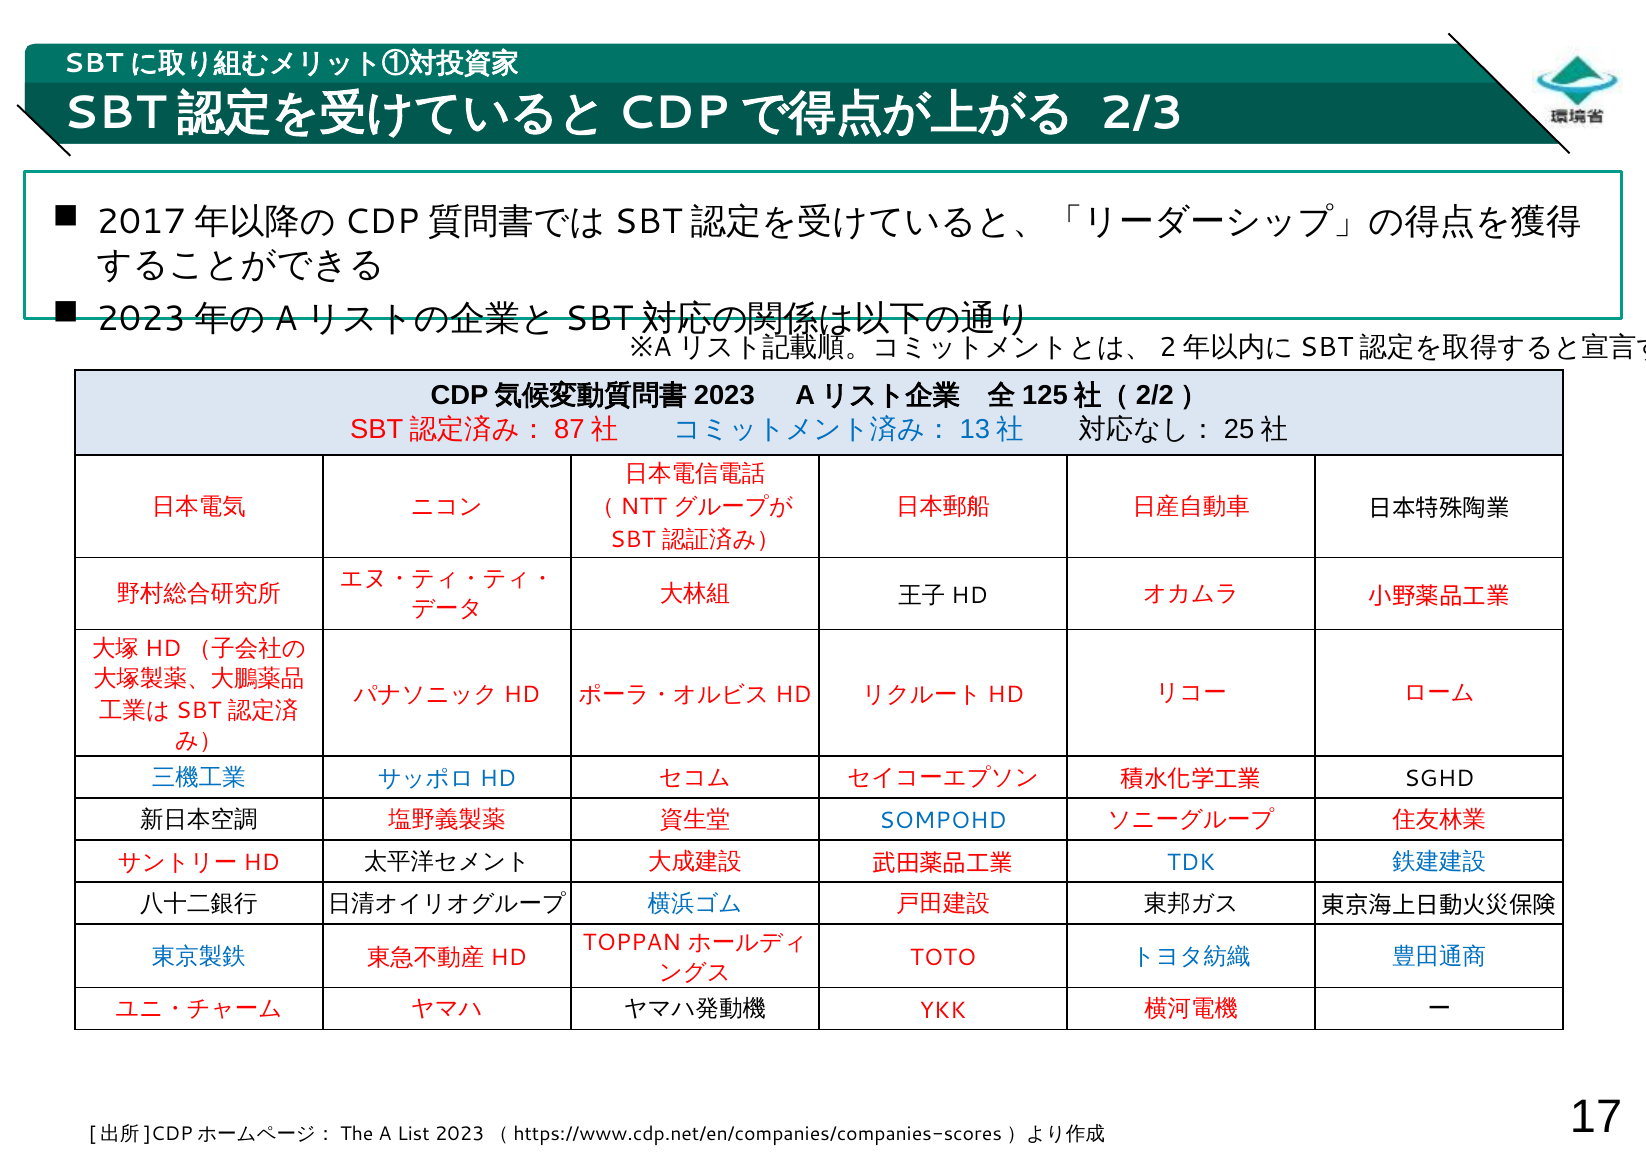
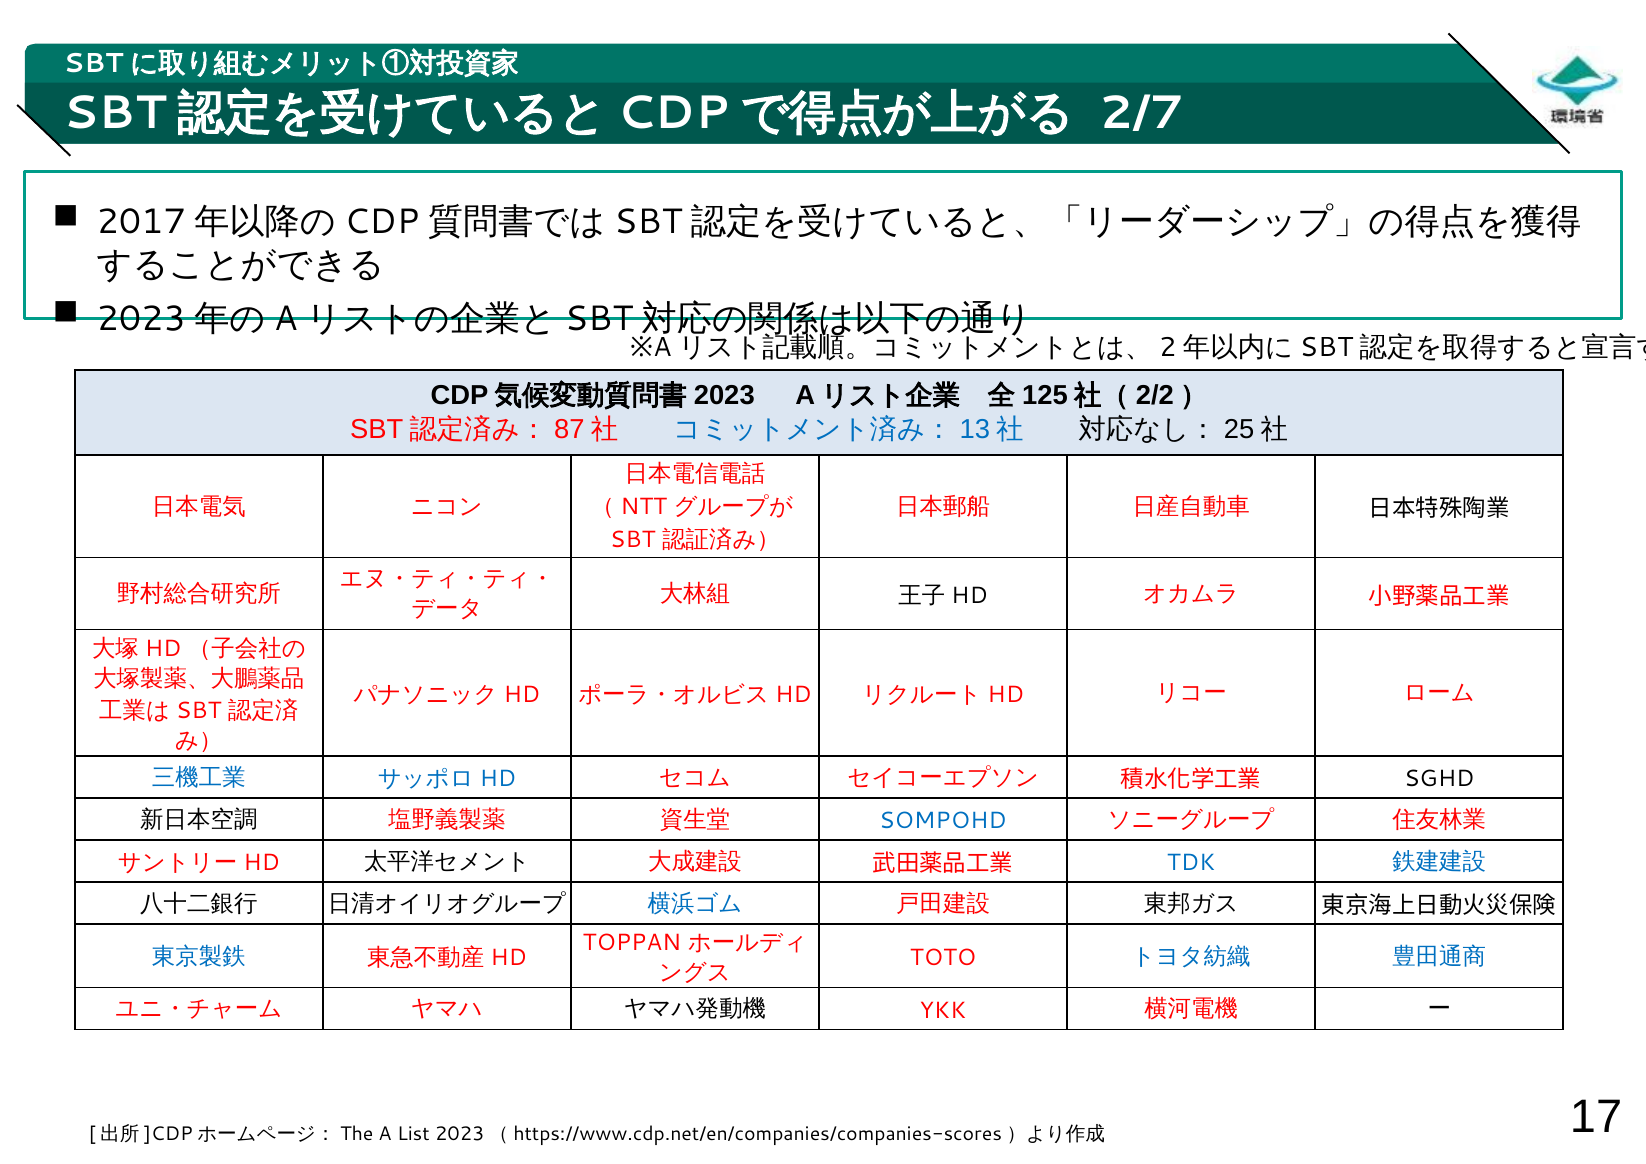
2/3: 2/3 -> 2/7
